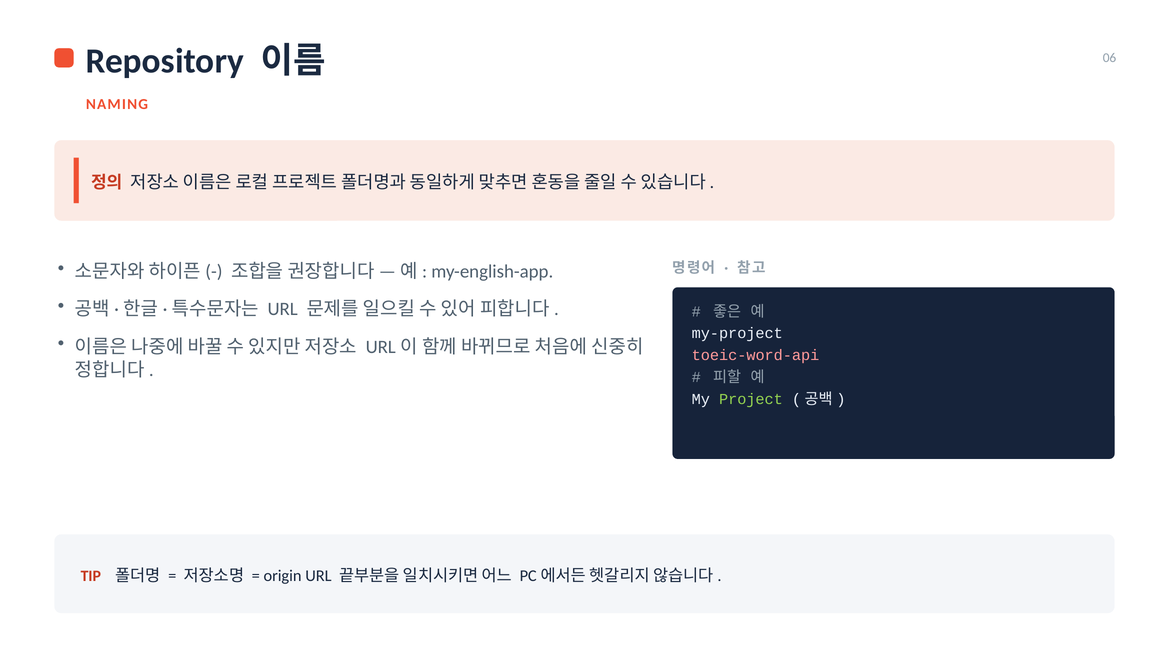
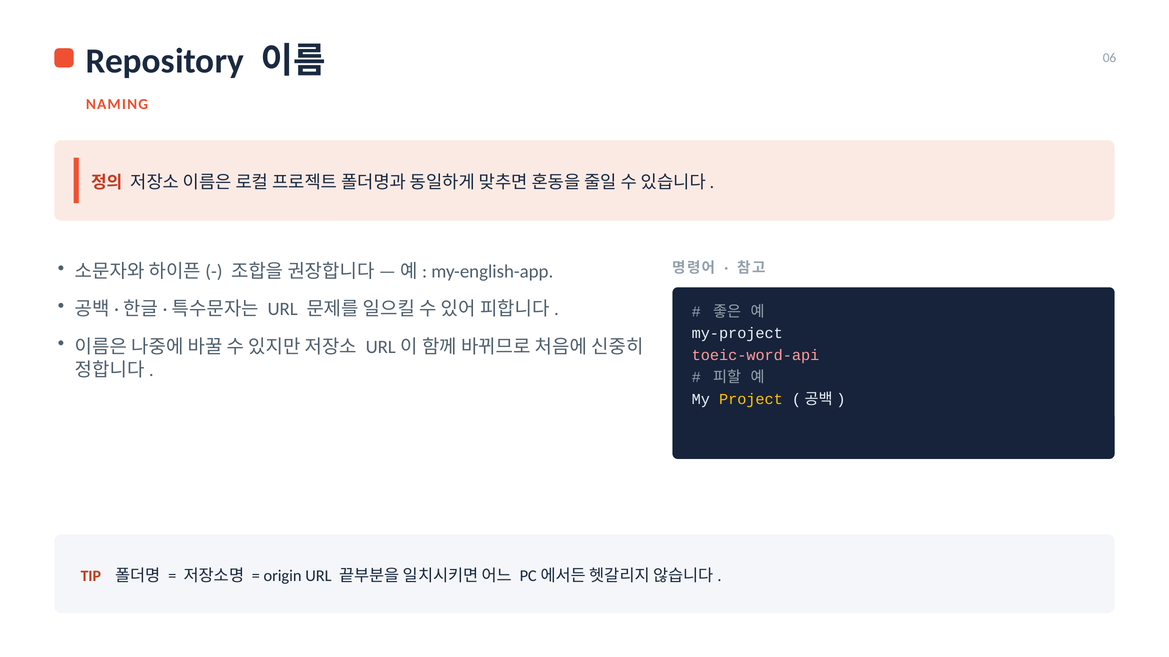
Project colour: light green -> yellow
